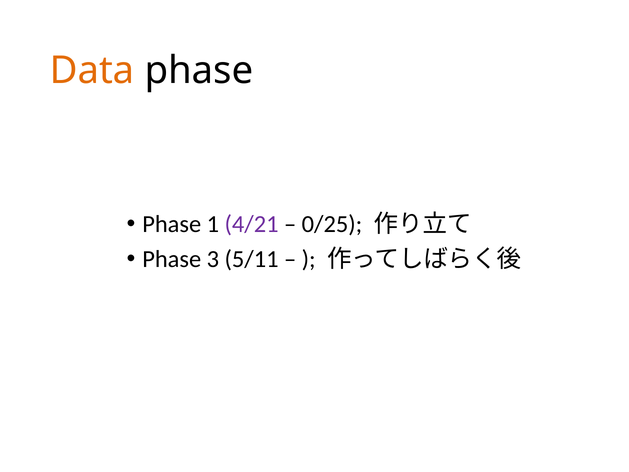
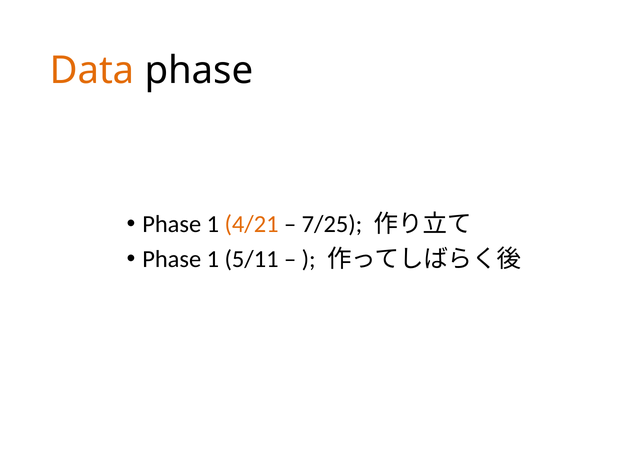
4/21 colour: purple -> orange
0/25: 0/25 -> 7/25
3 at (213, 259): 3 -> 1
